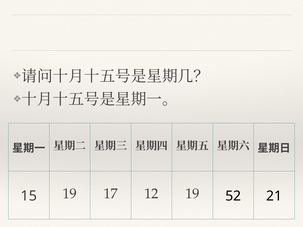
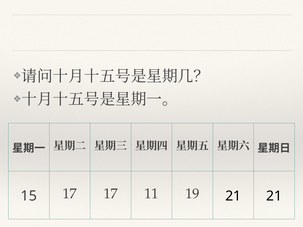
15 19: 19 -> 17
12: 12 -> 11
19 52: 52 -> 21
